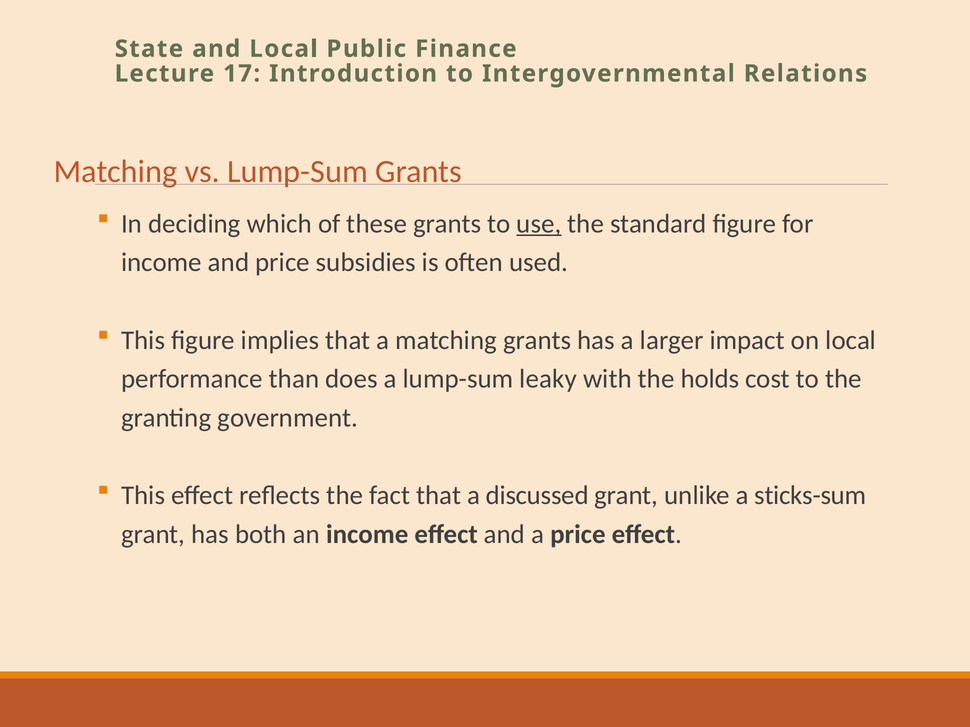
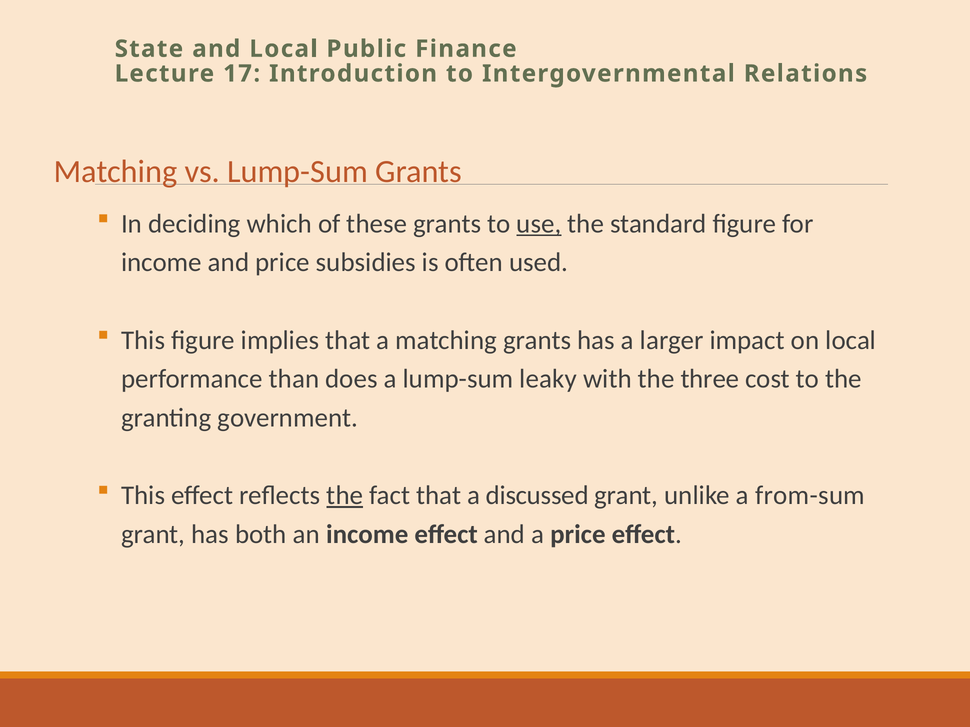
holds: holds -> three
the at (345, 496) underline: none -> present
sticks-sum: sticks-sum -> from-sum
